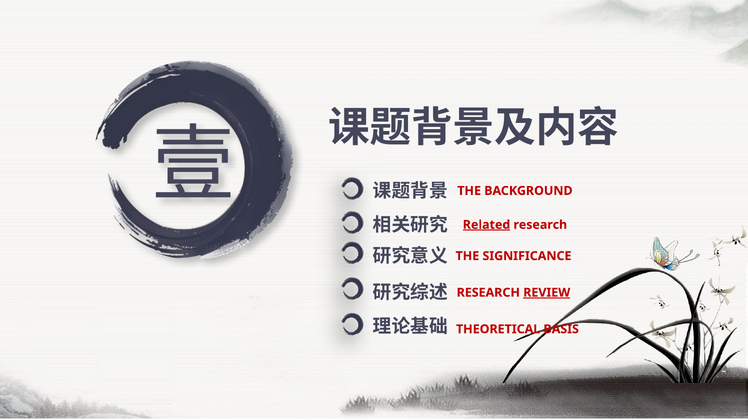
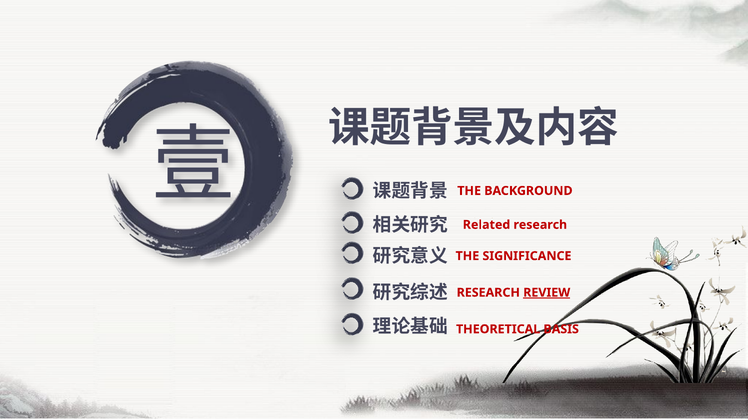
Related underline: present -> none
